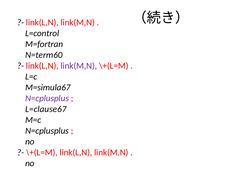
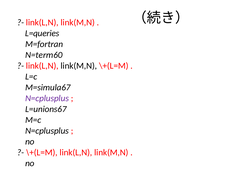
L=control: L=control -> L=queries
link(M,N at (79, 66) colour: purple -> black
L=clause67: L=clause67 -> L=unions67
